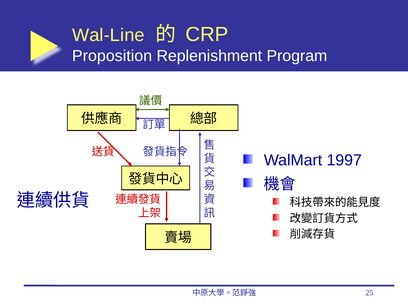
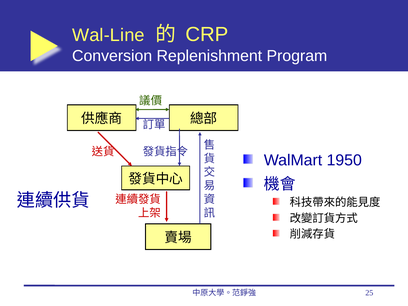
Proposition: Proposition -> Conversion
1997: 1997 -> 1950
